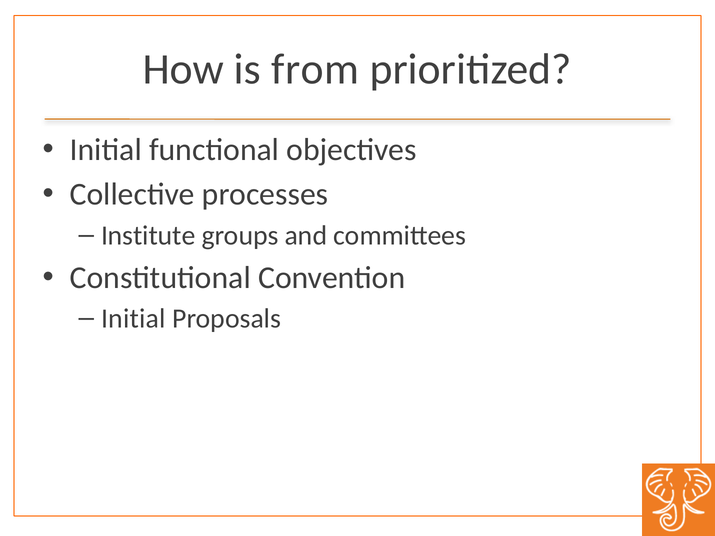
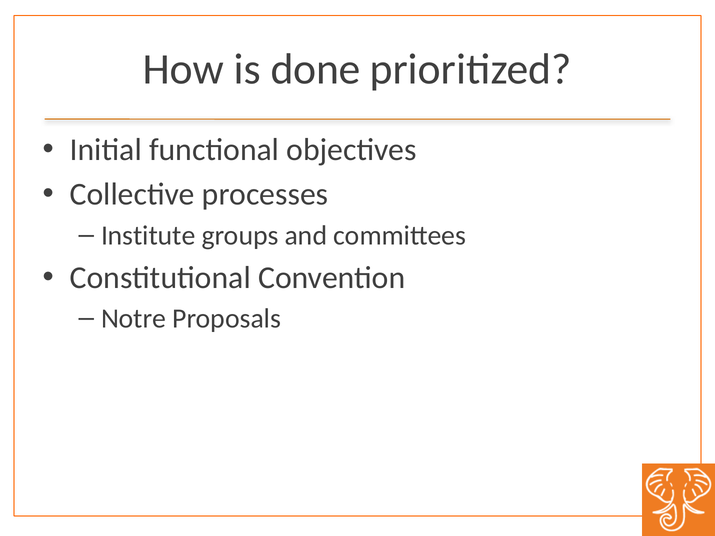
from: from -> done
Initial at (133, 319): Initial -> Notre
